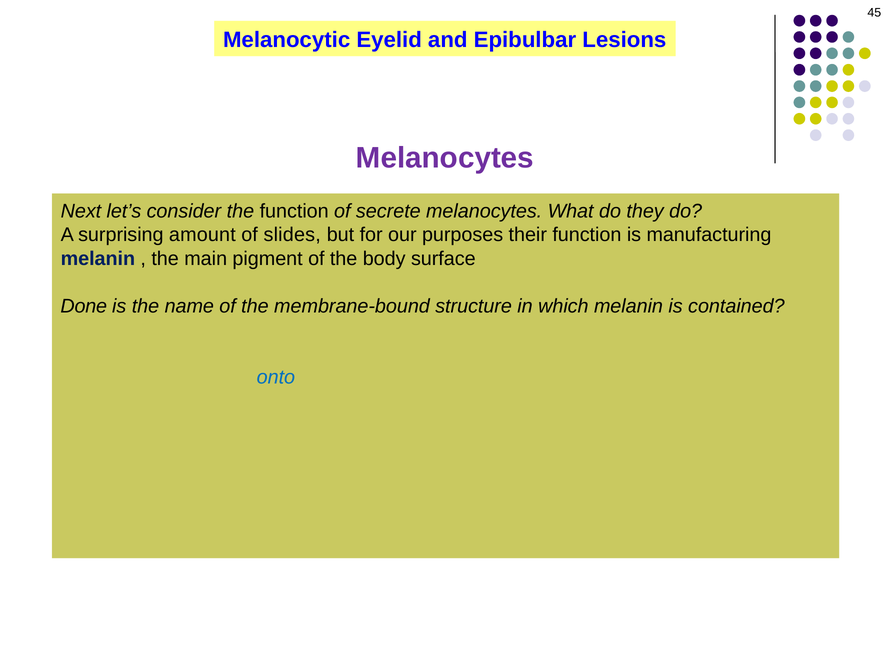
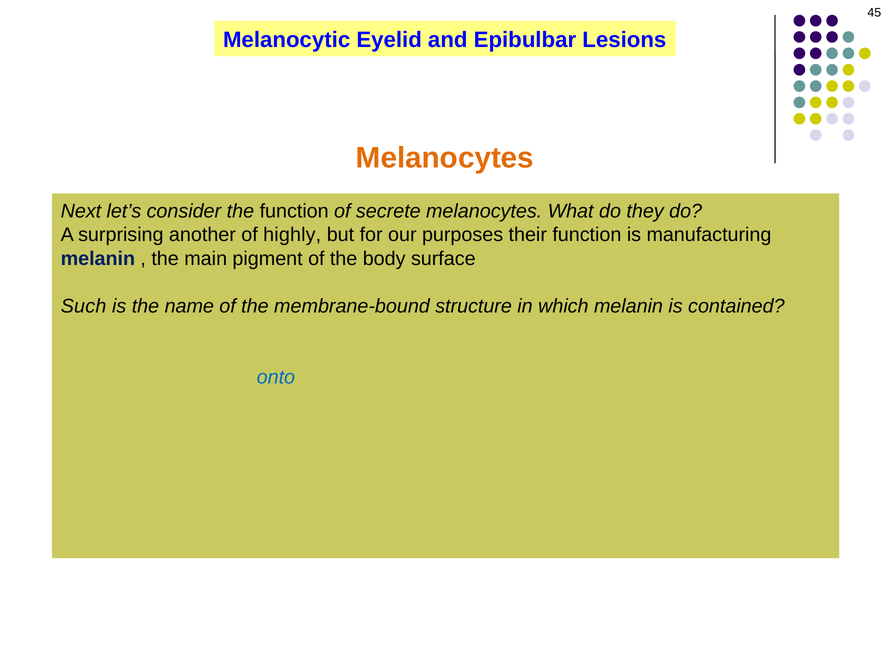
Melanocytes at (445, 158) colour: purple -> orange
amount: amount -> another
slides: slides -> highly
Done: Done -> Such
